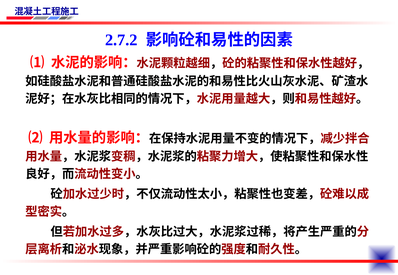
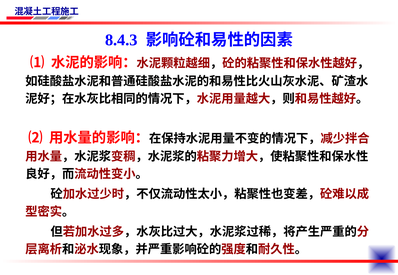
2.7.2: 2.7.2 -> 8.4.3
